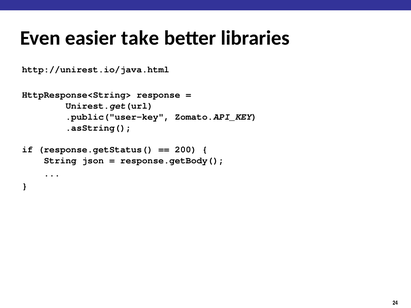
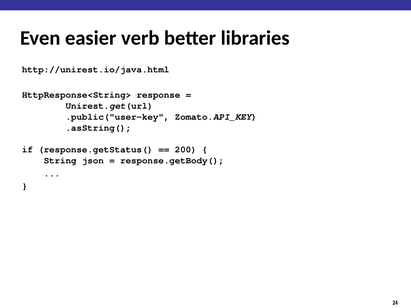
take: take -> verb
